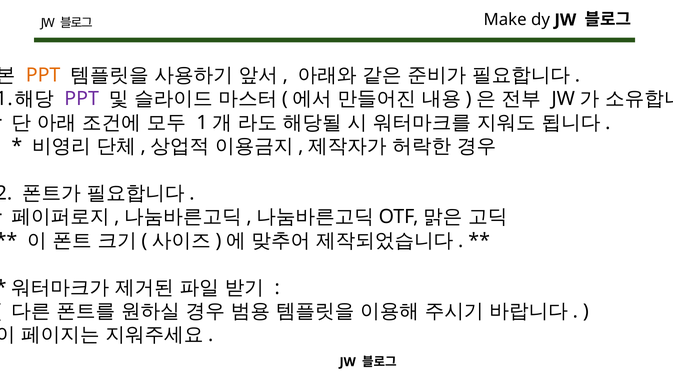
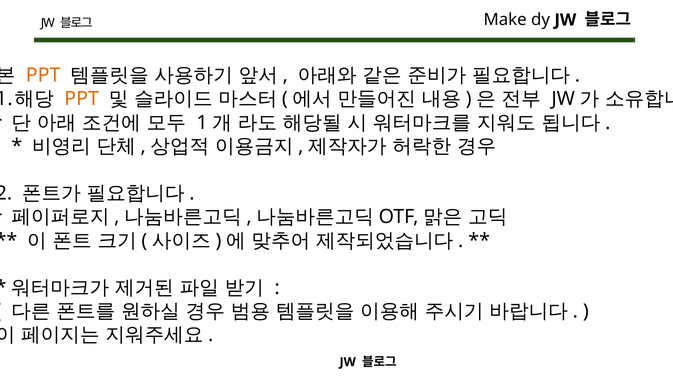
PPT at (82, 99) colour: purple -> orange
